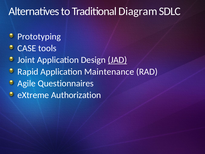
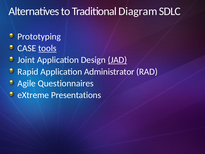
tools underline: none -> present
Maintenance: Maintenance -> Administrator
Authorization: Authorization -> Presentations
